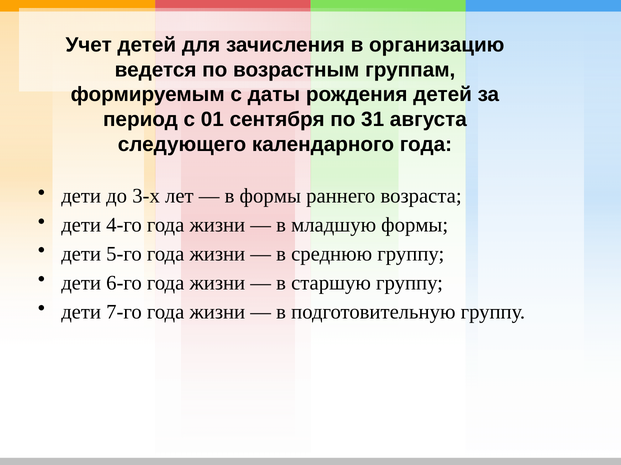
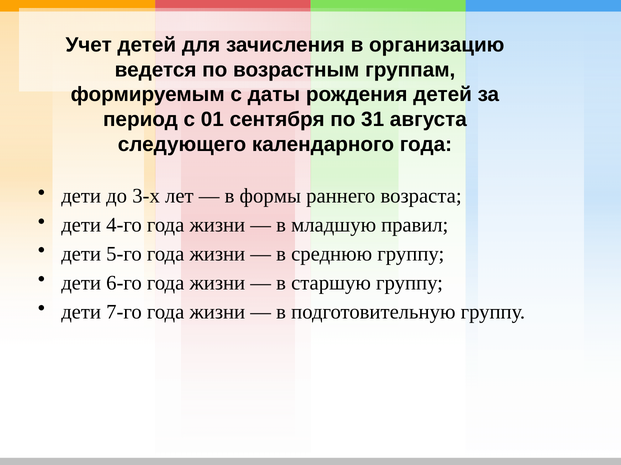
младшую формы: формы -> правил
